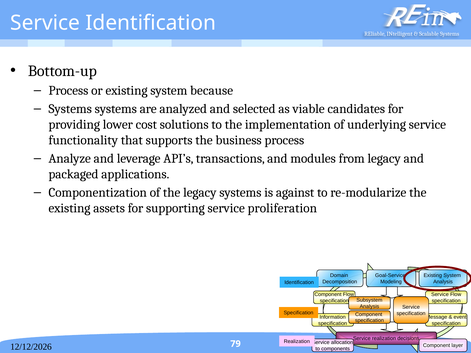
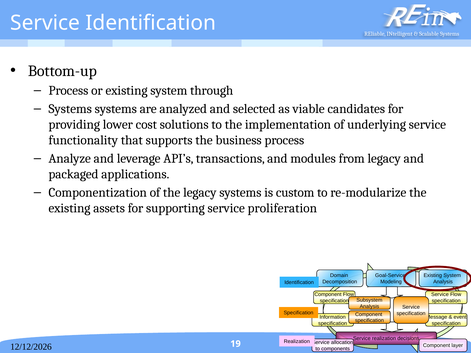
because: because -> through
against: against -> custom
79: 79 -> 19
